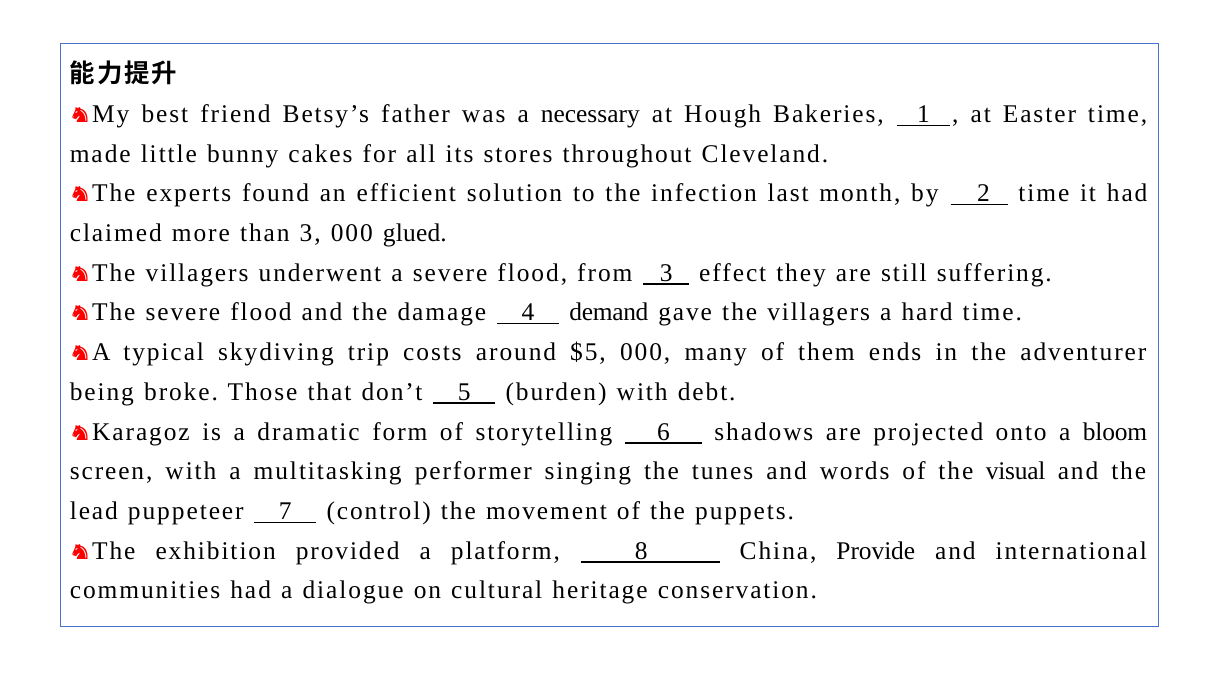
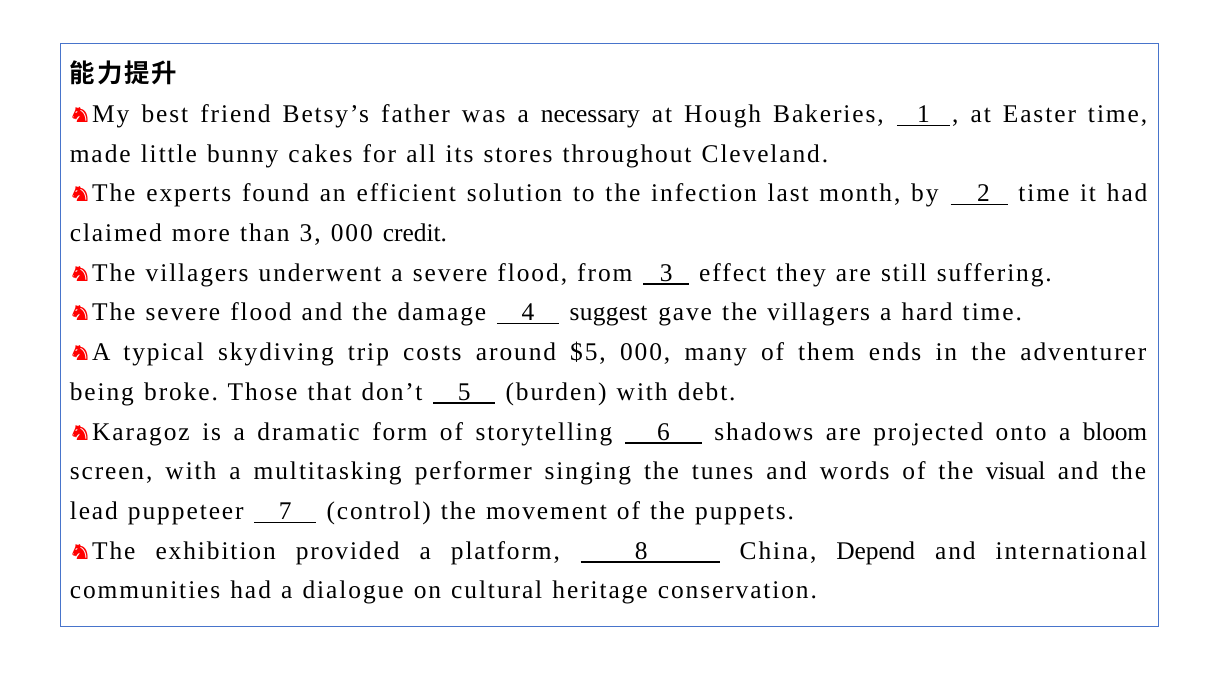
glued: glued -> credit
demand: demand -> suggest
Provide: Provide -> Depend
